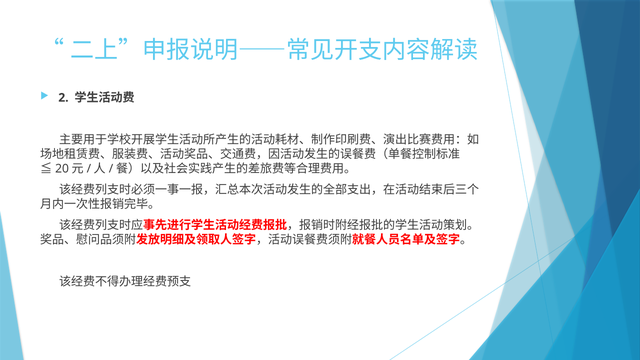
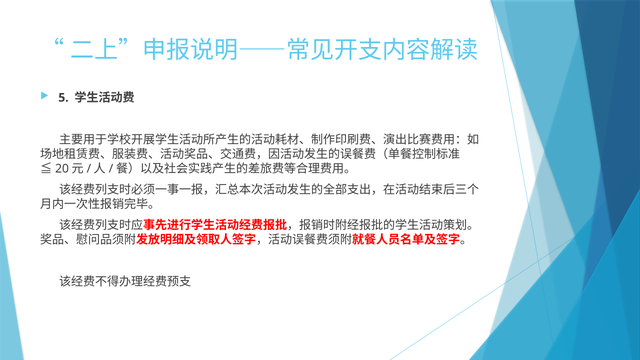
2: 2 -> 5
